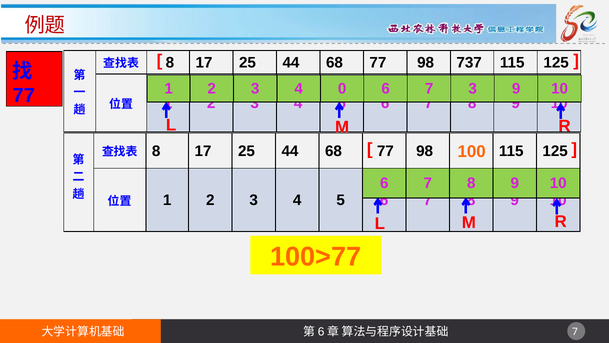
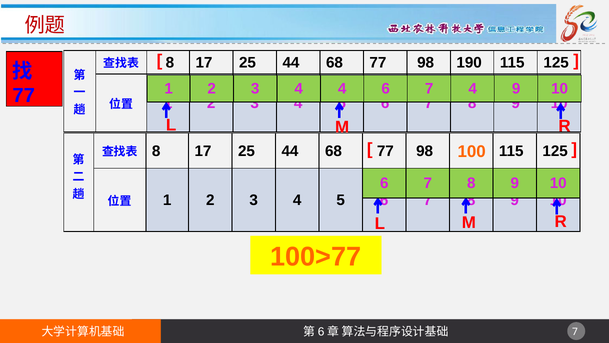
737: 737 -> 190
4 0: 0 -> 4
7 3: 3 -> 4
